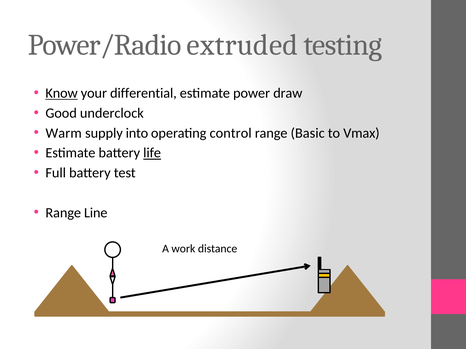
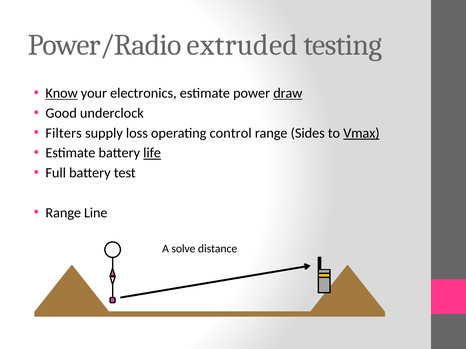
differential: differential -> electronics
draw underline: none -> present
Warm: Warm -> Filters
into: into -> loss
Basic: Basic -> Sides
Vmax underline: none -> present
work: work -> solve
